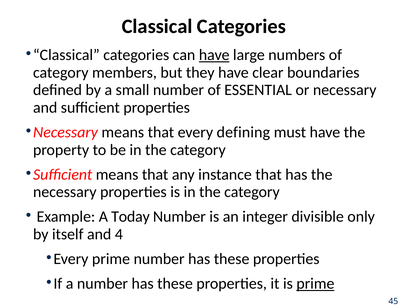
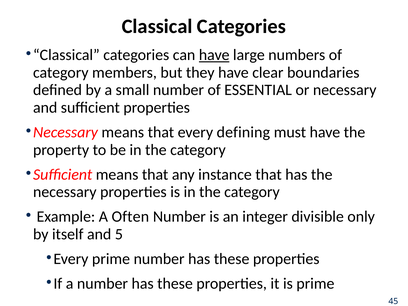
Today: Today -> Often
4: 4 -> 5
prime at (315, 284) underline: present -> none
